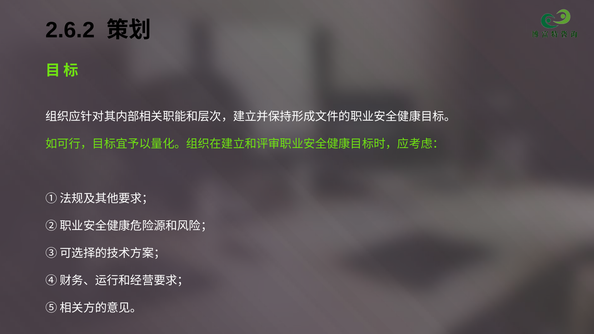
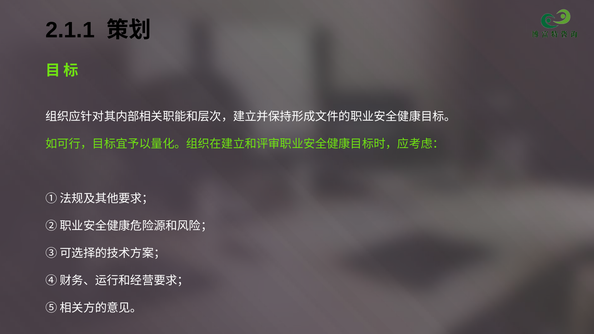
2.6.2: 2.6.2 -> 2.1.1
